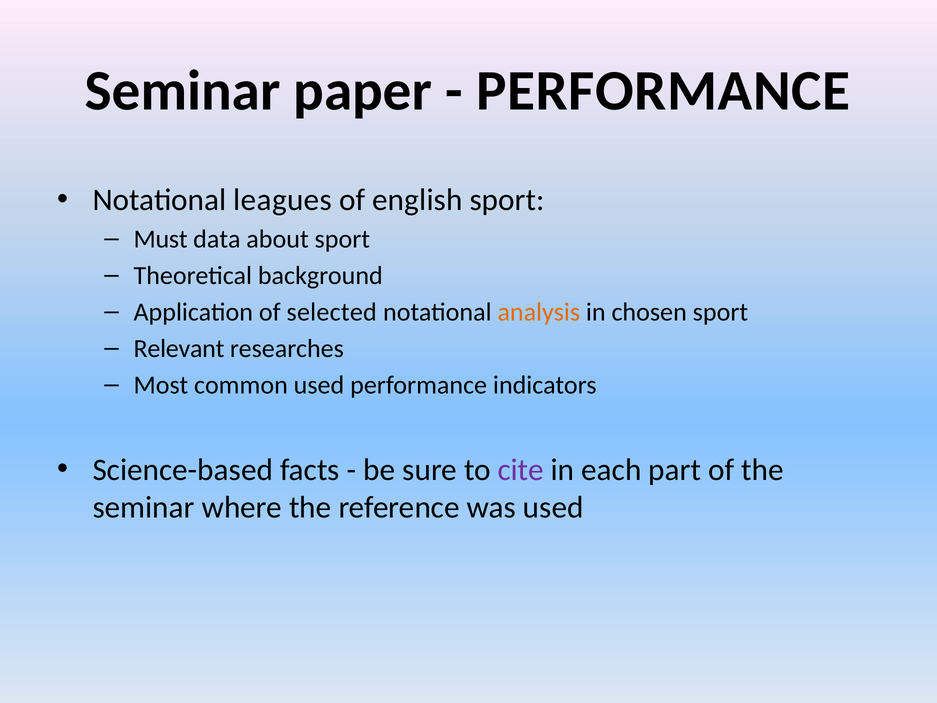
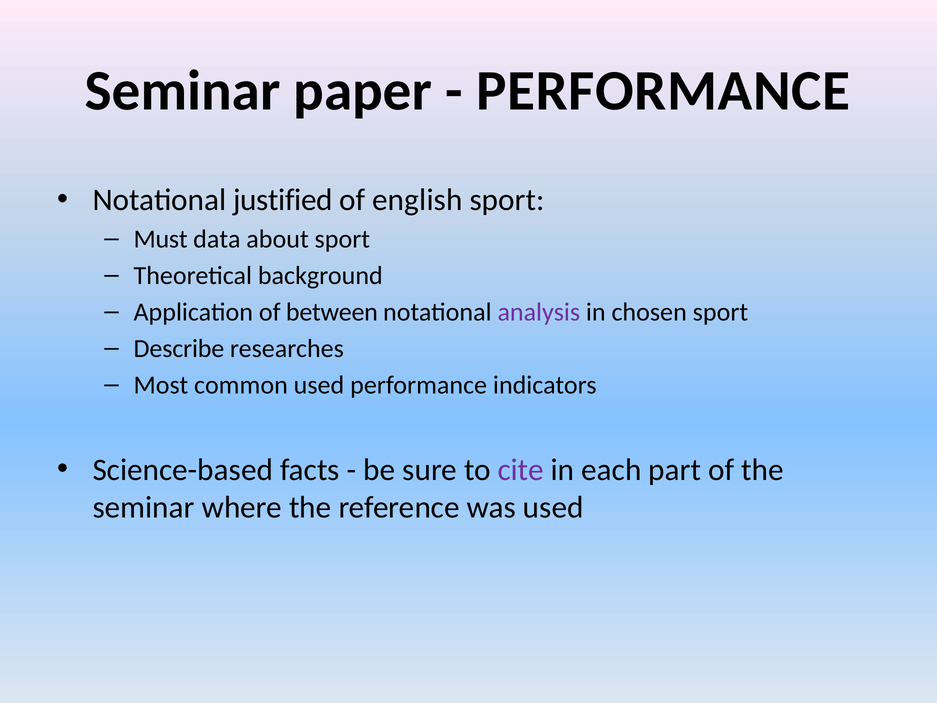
leagues: leagues -> justified
selected: selected -> between
analysis colour: orange -> purple
Relevant: Relevant -> Describe
